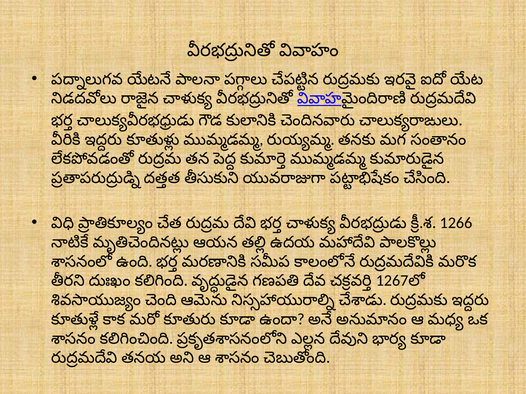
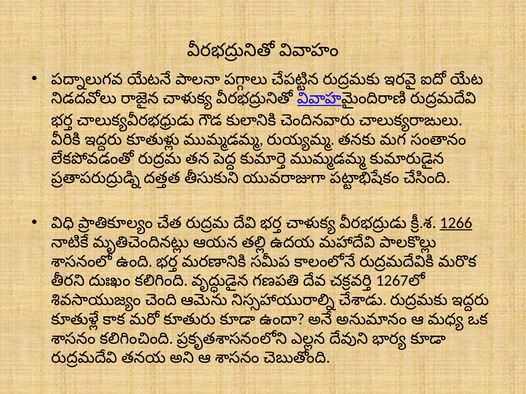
1266 underline: none -> present
